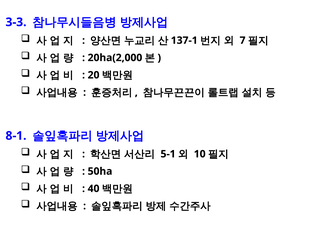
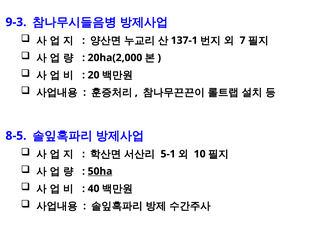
3-3: 3-3 -> 9-3
8-1: 8-1 -> 8-5
50ha underline: none -> present
